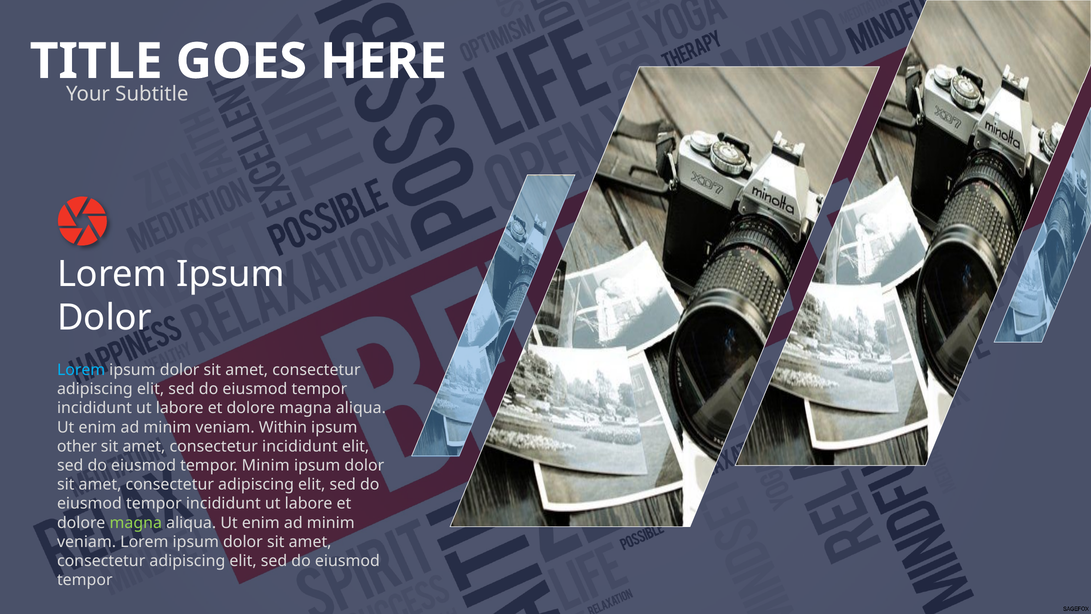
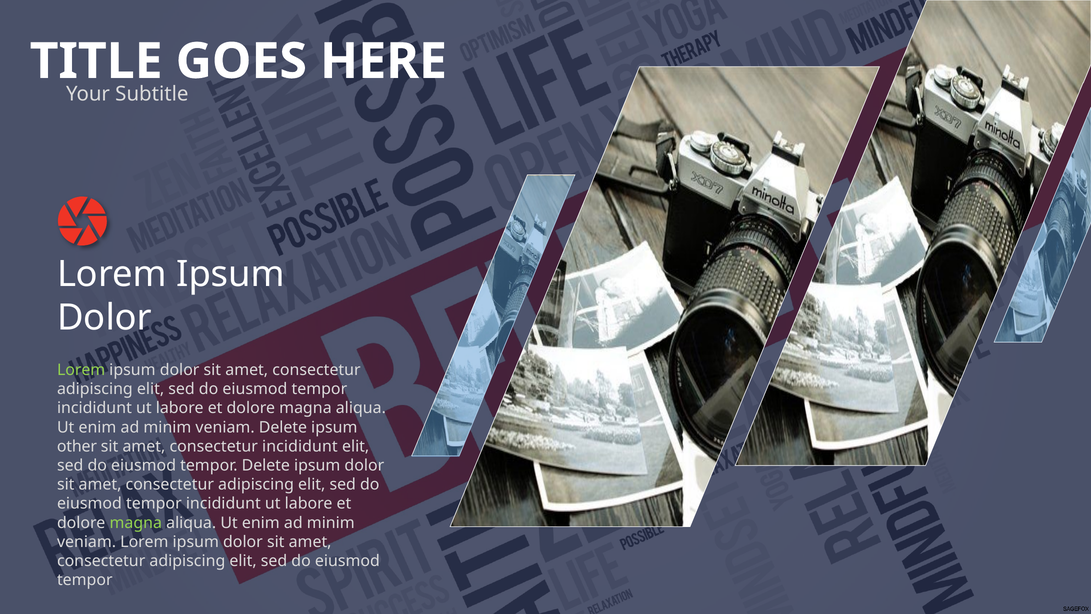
Lorem at (81, 370) colour: light blue -> light green
veniam Within: Within -> Delete
tempor Minim: Minim -> Delete
